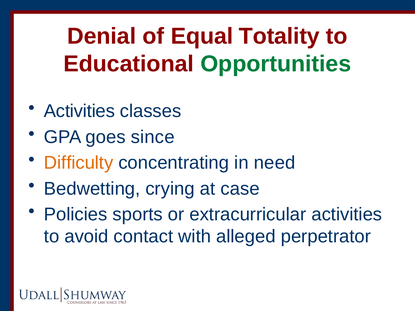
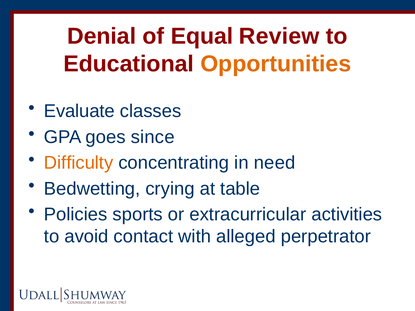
Totality: Totality -> Review
Opportunities colour: green -> orange
Activities at (79, 111): Activities -> Evaluate
case: case -> table
